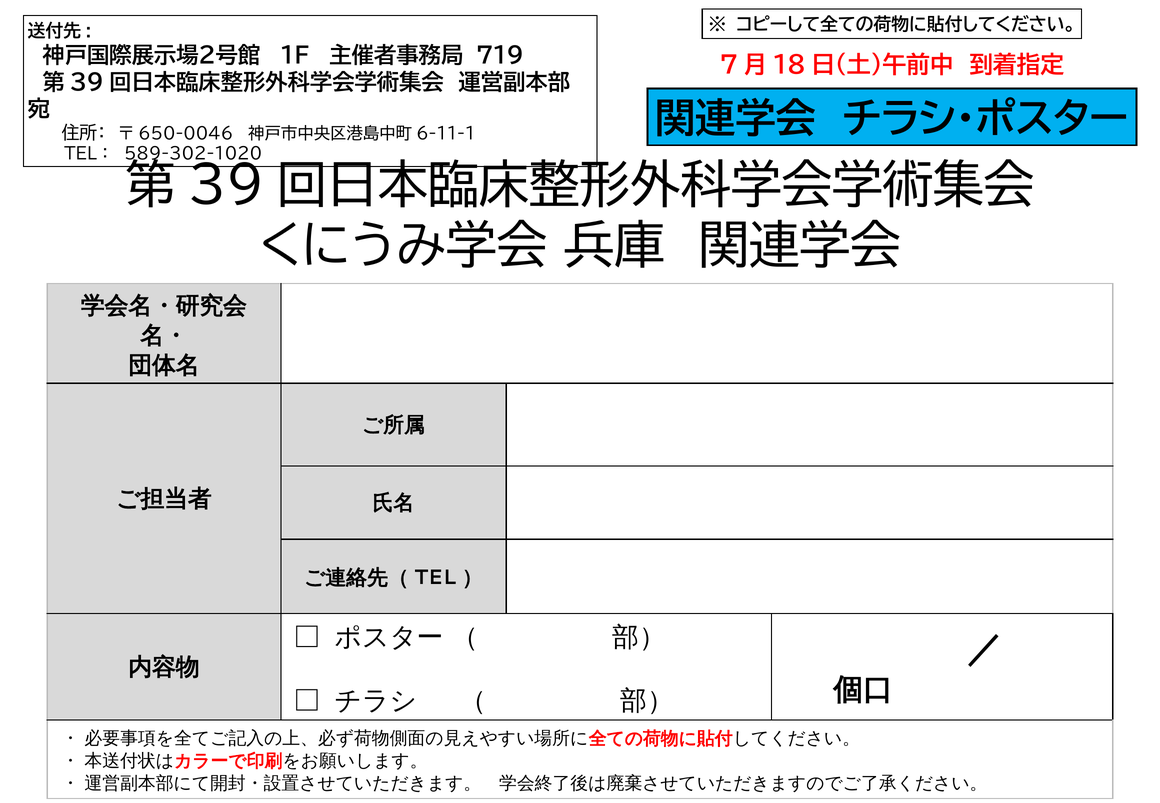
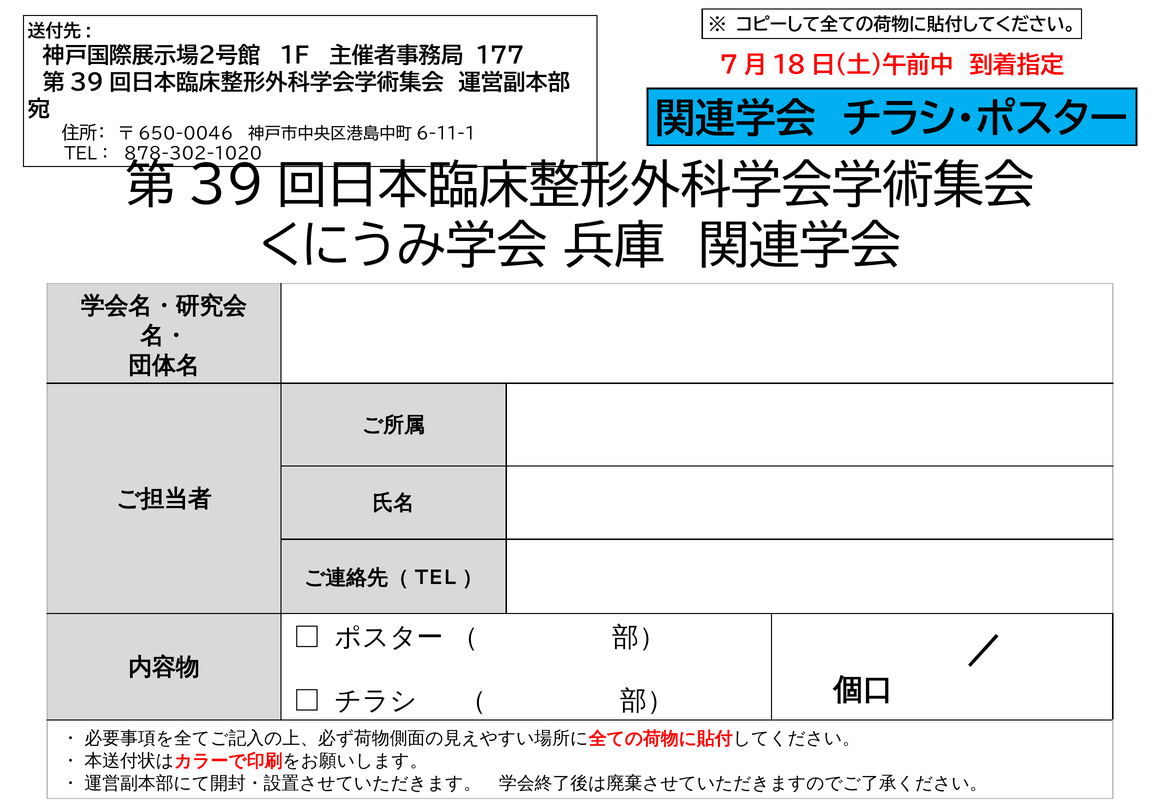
719: 719 -> 177
589-302-1020: 589-302-1020 -> 878-302-1020
